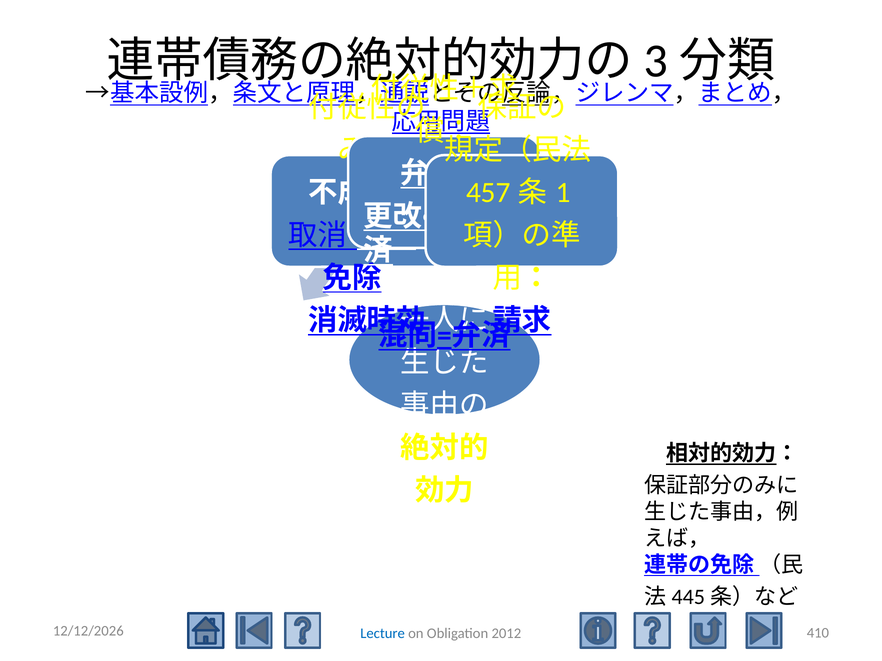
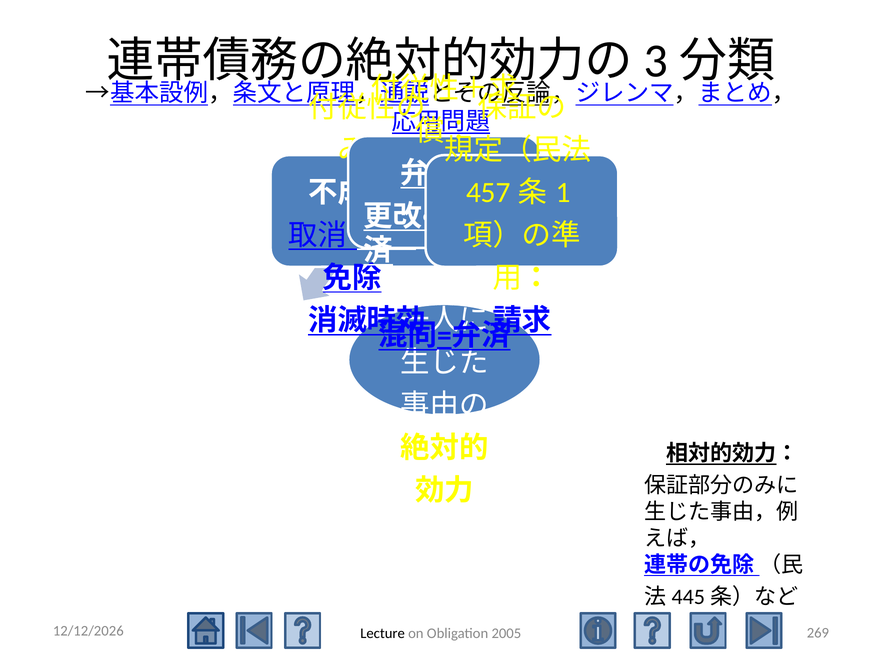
410: 410 -> 269
Lecture colour: blue -> black
2012: 2012 -> 2005
